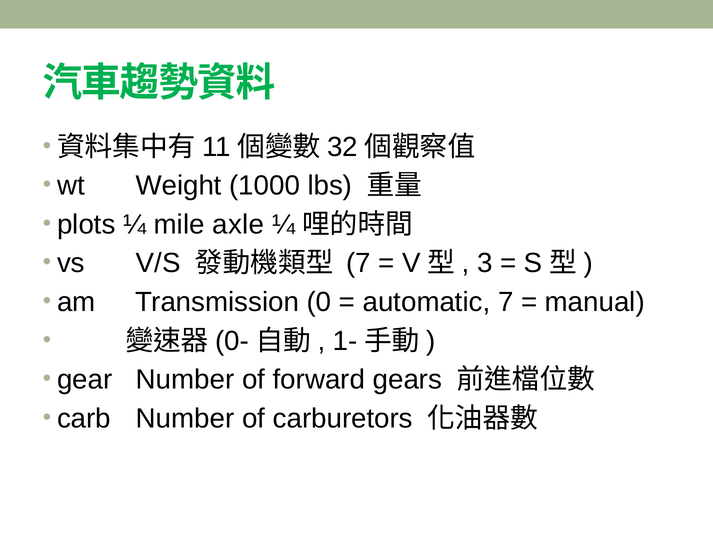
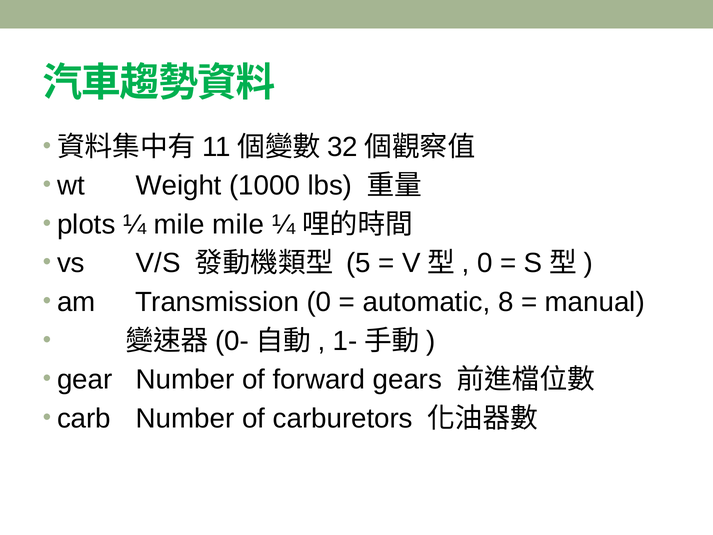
mile axle: axle -> mile
7 at (359, 263): 7 -> 5
3 at (485, 263): 3 -> 0
automatic 7: 7 -> 8
